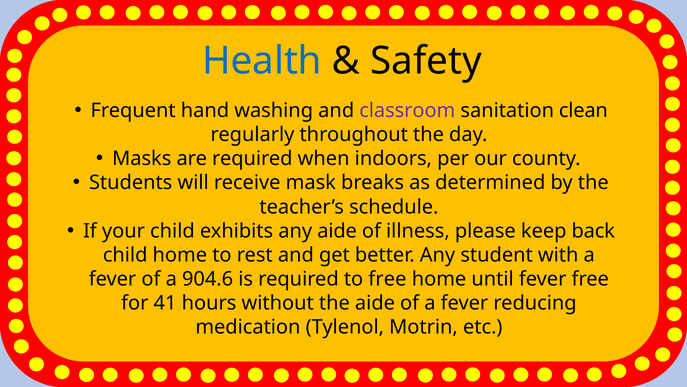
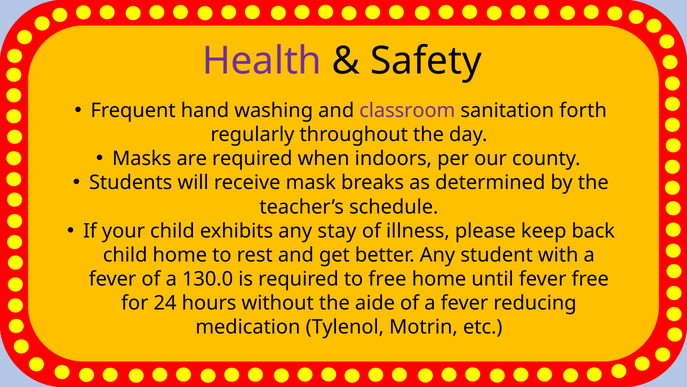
Health colour: blue -> purple
clean: clean -> forth
any aide: aide -> stay
904.6: 904.6 -> 130.0
41: 41 -> 24
